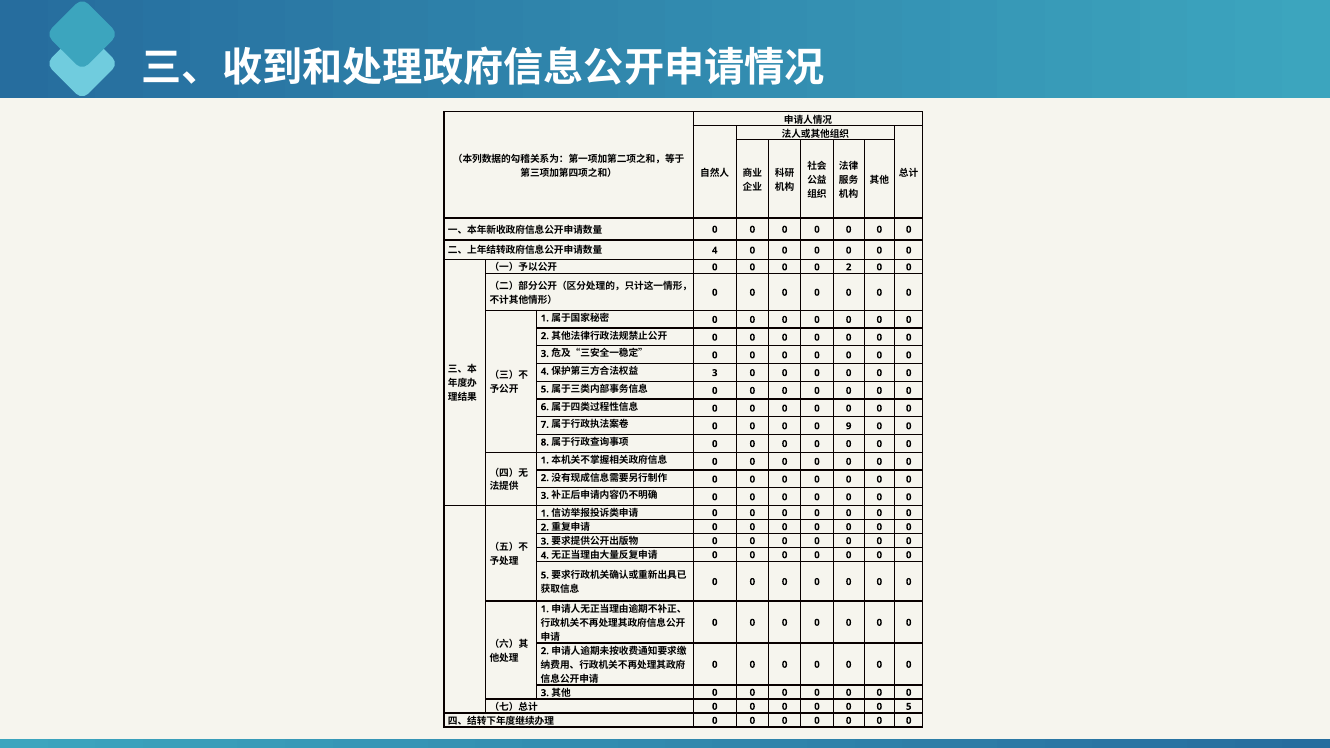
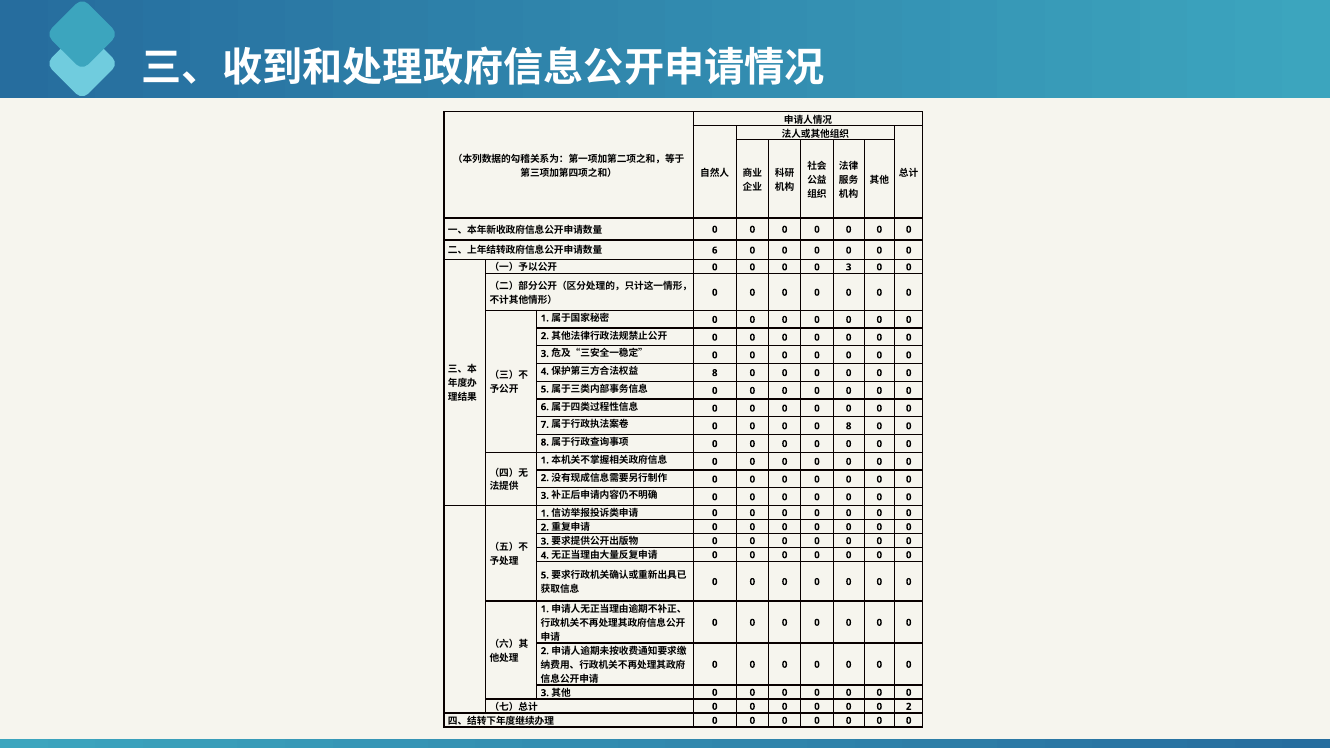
4 at (715, 250): 4 -> 6
2 at (849, 267): 2 -> 3
3 at (715, 373): 3 -> 8
0 0 0 9: 9 -> 8
5 at (909, 707): 5 -> 2
